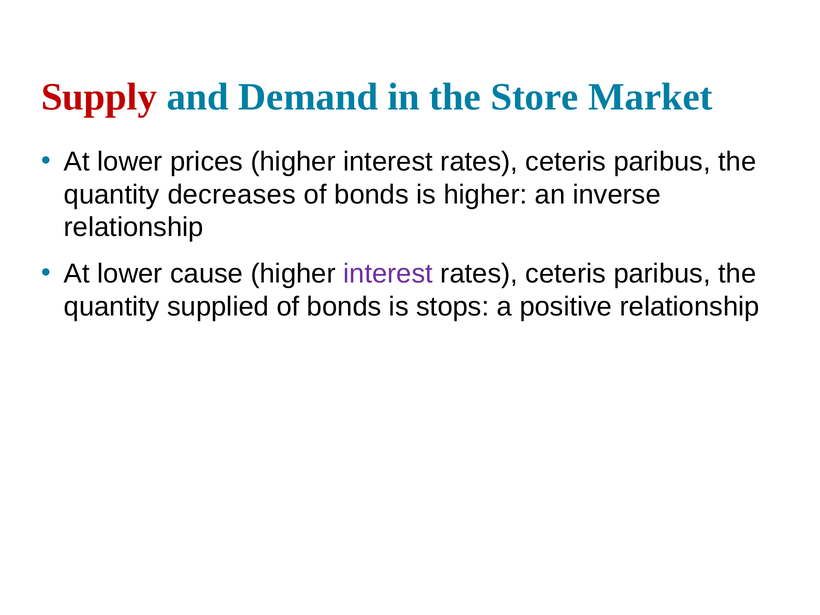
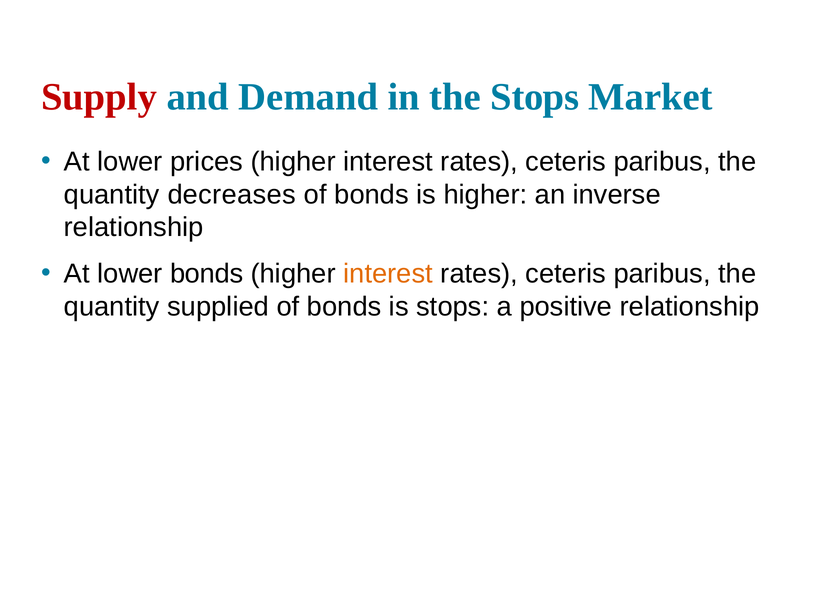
the Store: Store -> Stops
lower cause: cause -> bonds
interest at (388, 274) colour: purple -> orange
